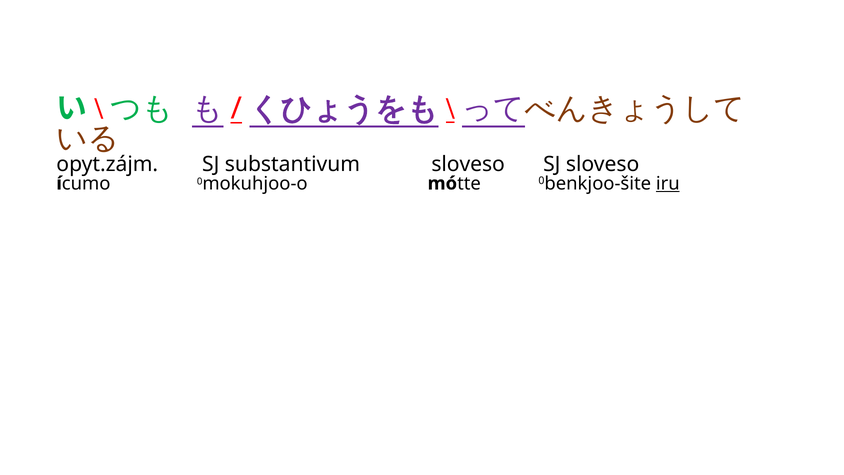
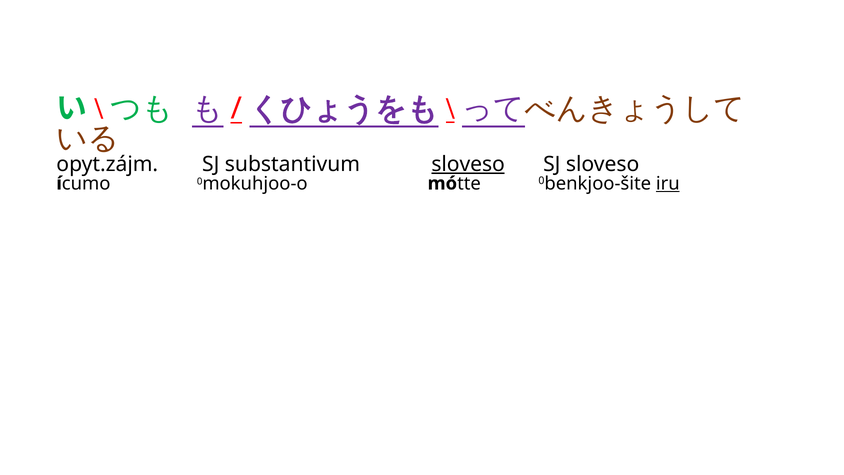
sloveso at (468, 164) underline: none -> present
